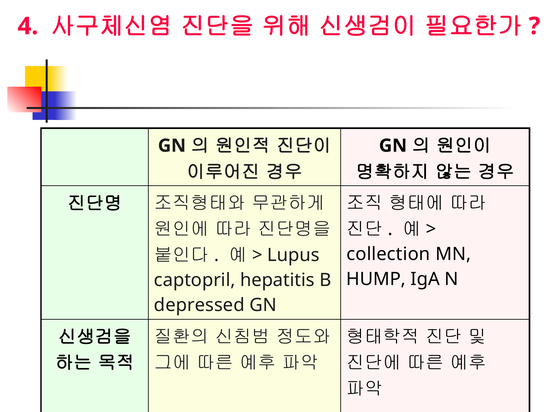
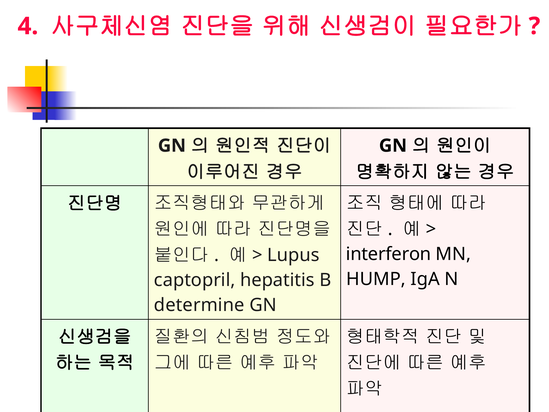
collection: collection -> interferon
depressed: depressed -> determine
